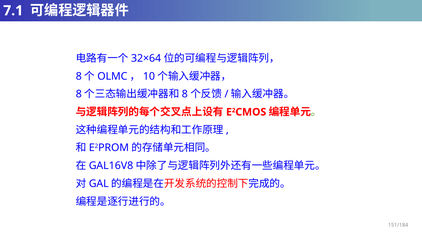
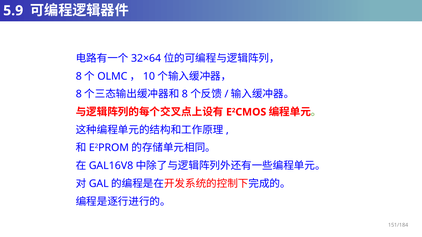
7.1: 7.1 -> 5.9
